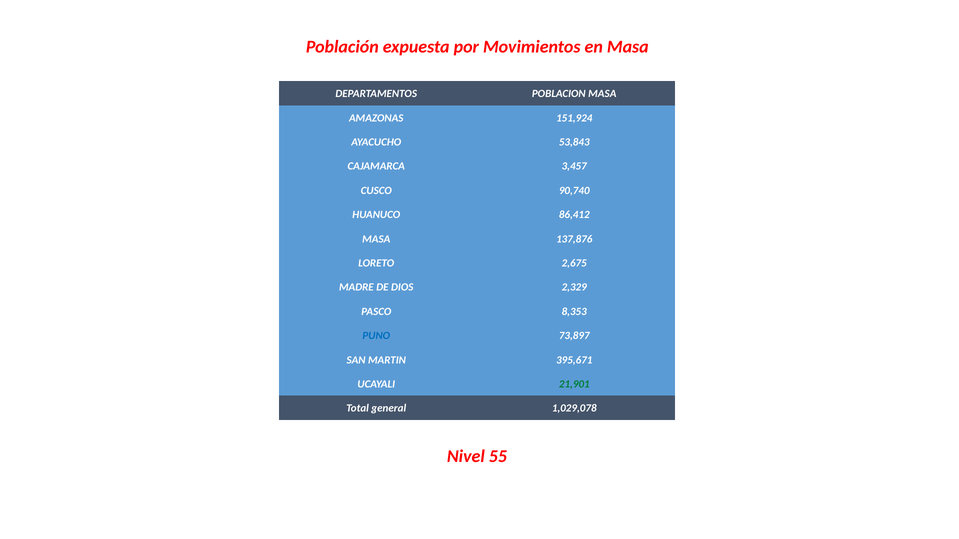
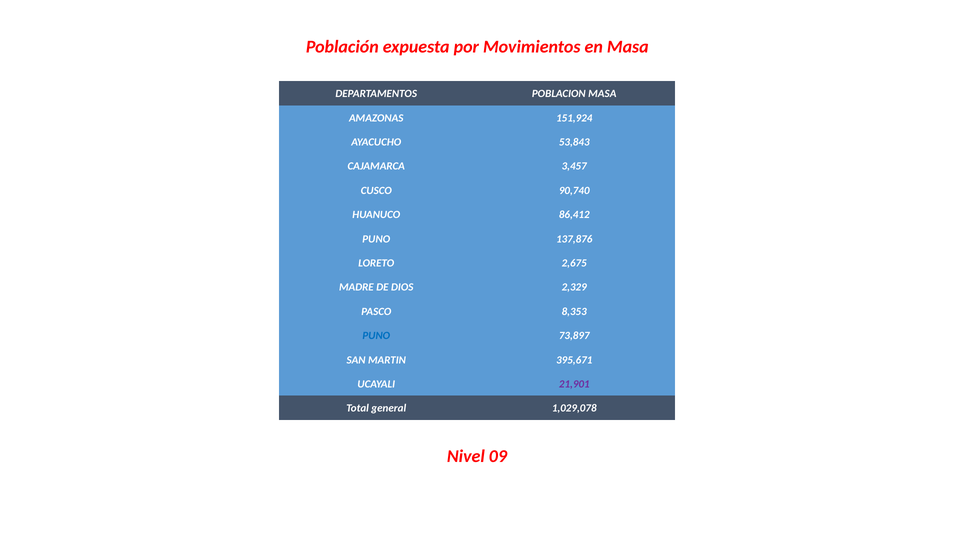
MASA at (376, 239): MASA -> PUNO
21,901 colour: green -> purple
55: 55 -> 09
